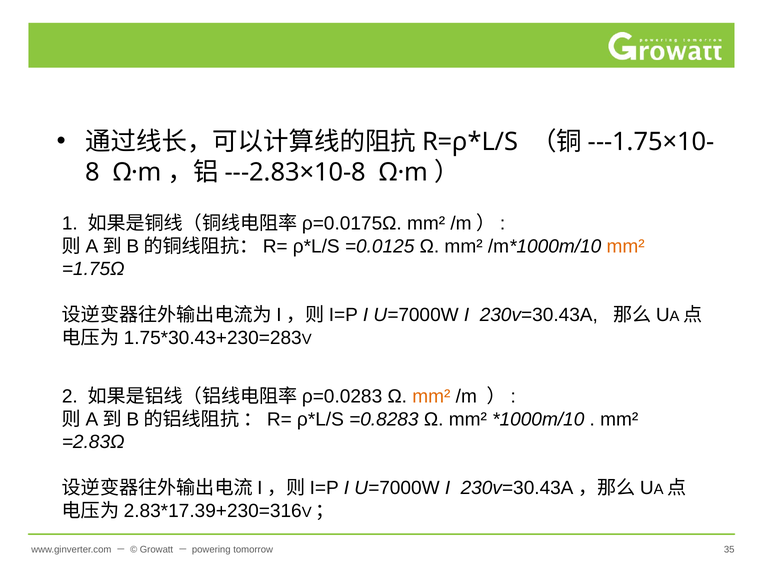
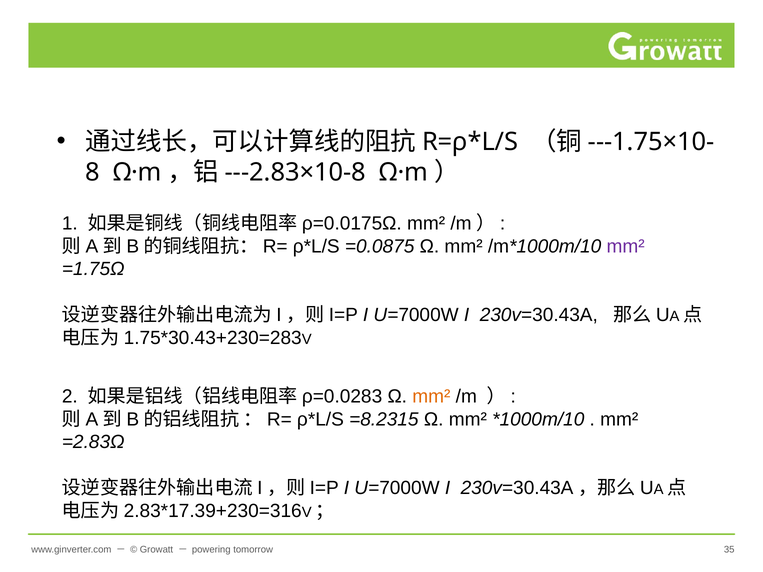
=0.0125: =0.0125 -> =0.0875
mm² at (626, 246) colour: orange -> purple
=0.8283: =0.8283 -> =8.2315
